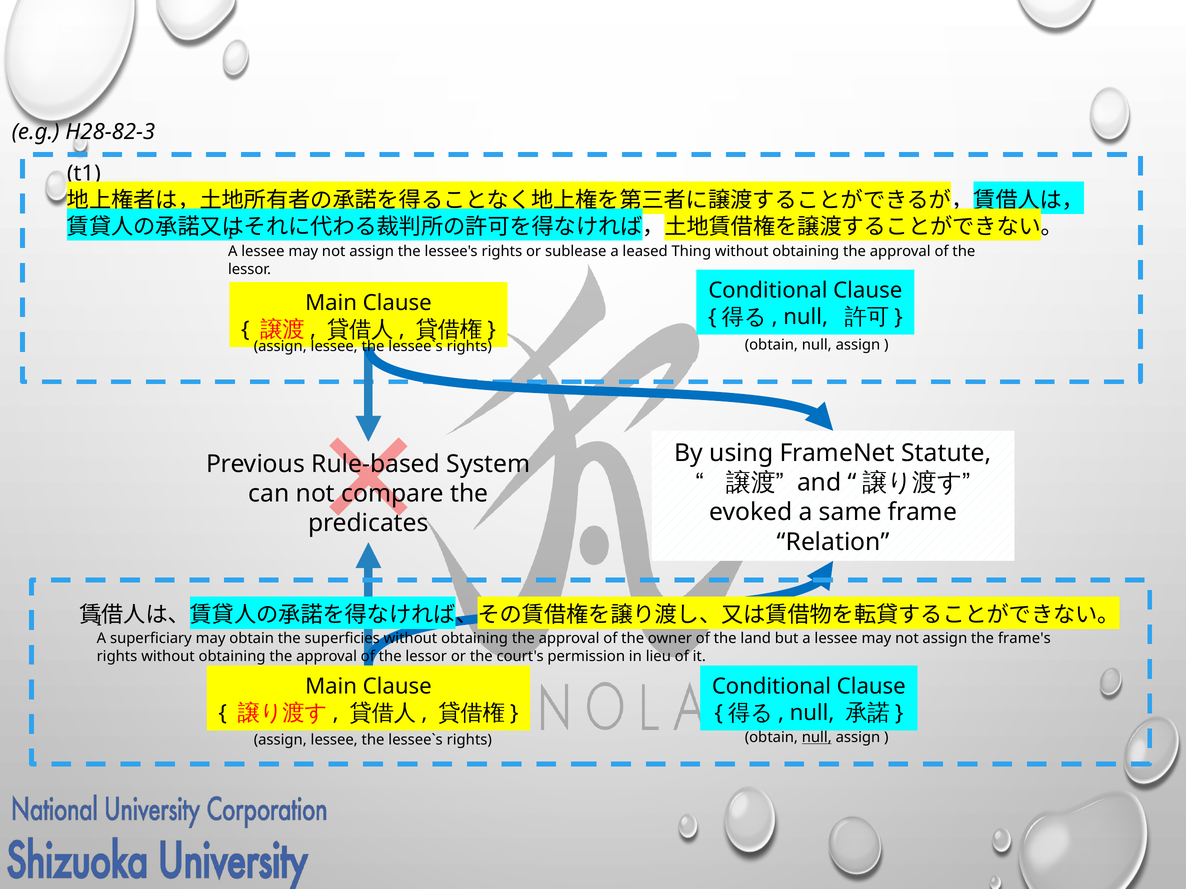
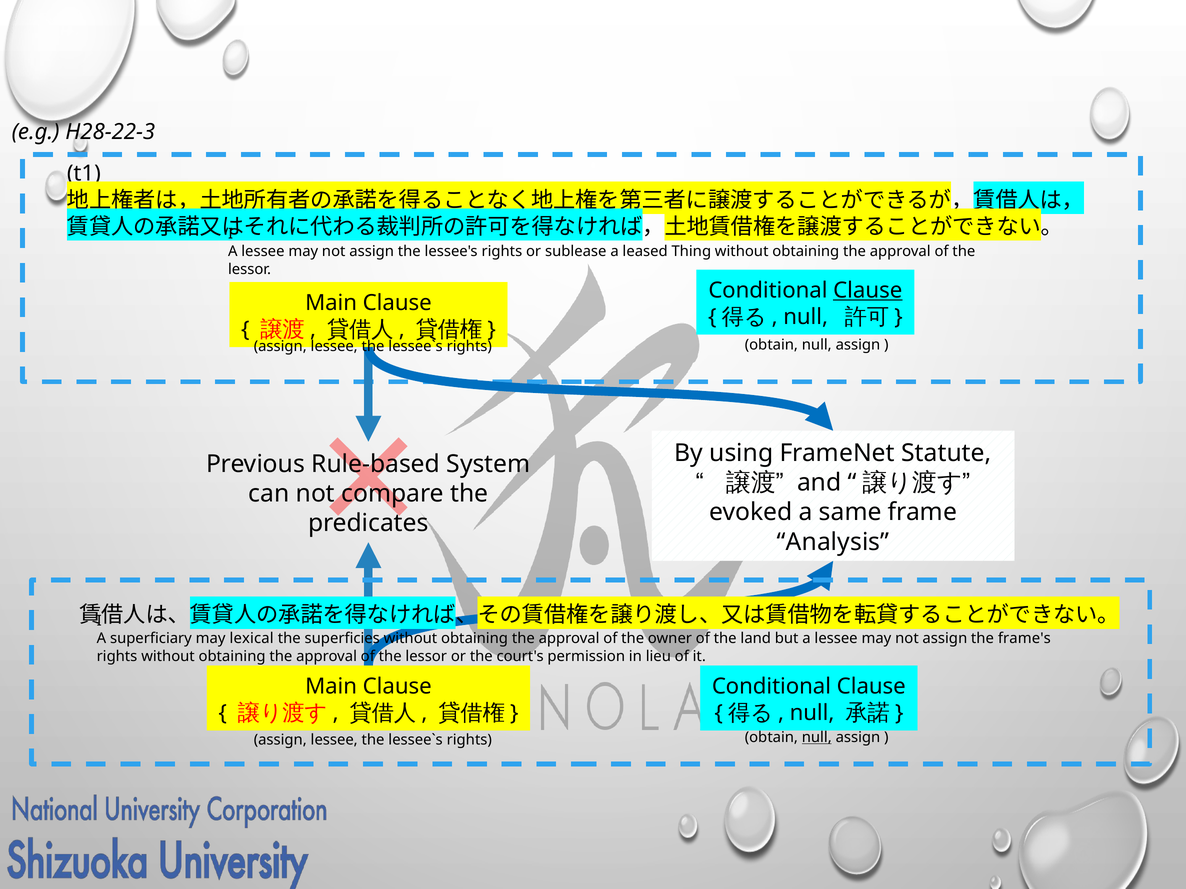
H28-82-3: H28-82-3 -> H28-22-3
Clause at (868, 291) underline: none -> present
Relation: Relation -> Analysis
may obtain: obtain -> lexical
